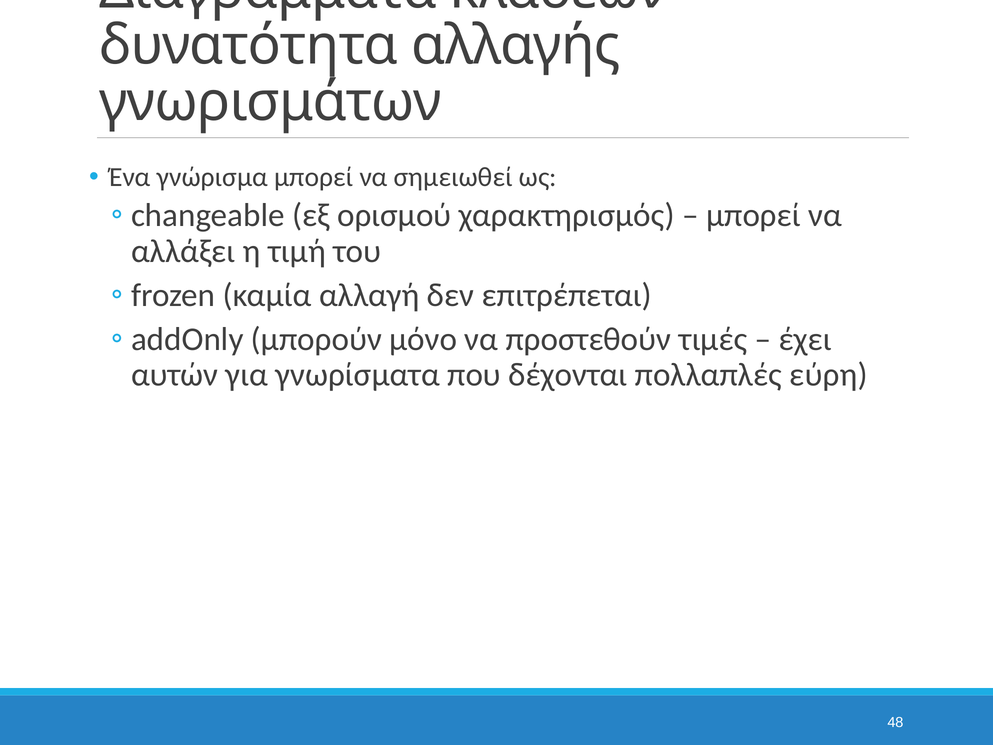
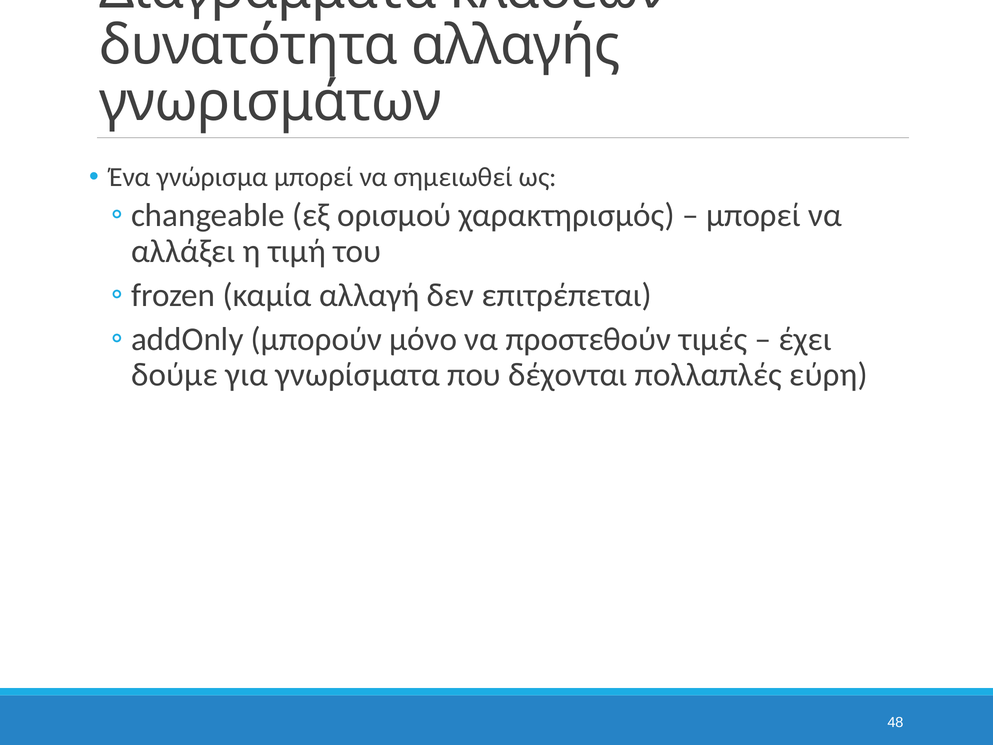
αυτών: αυτών -> δούμε
